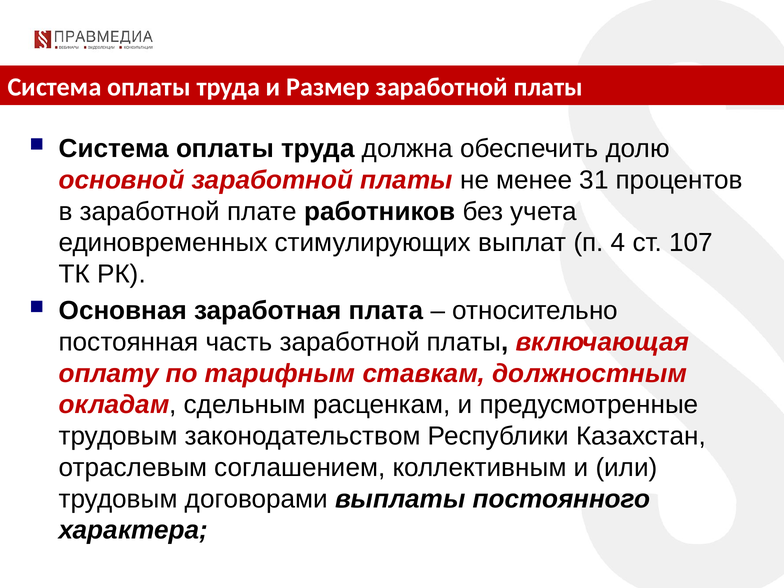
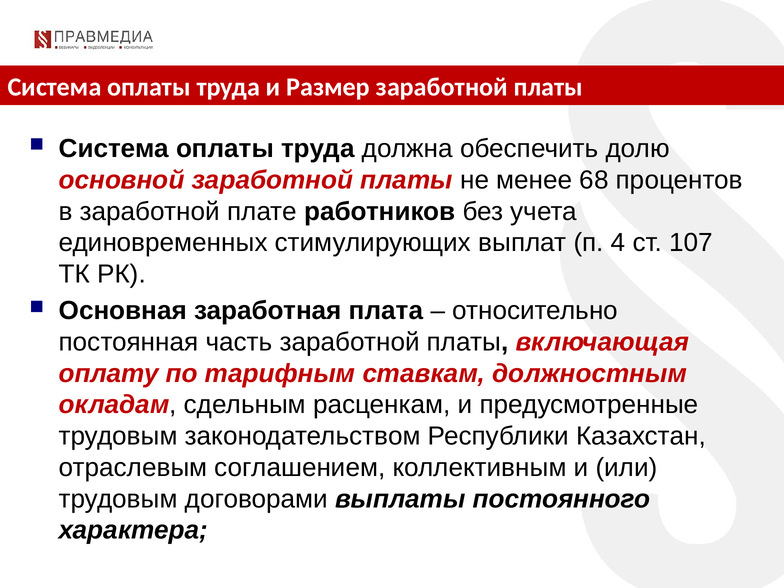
31: 31 -> 68
